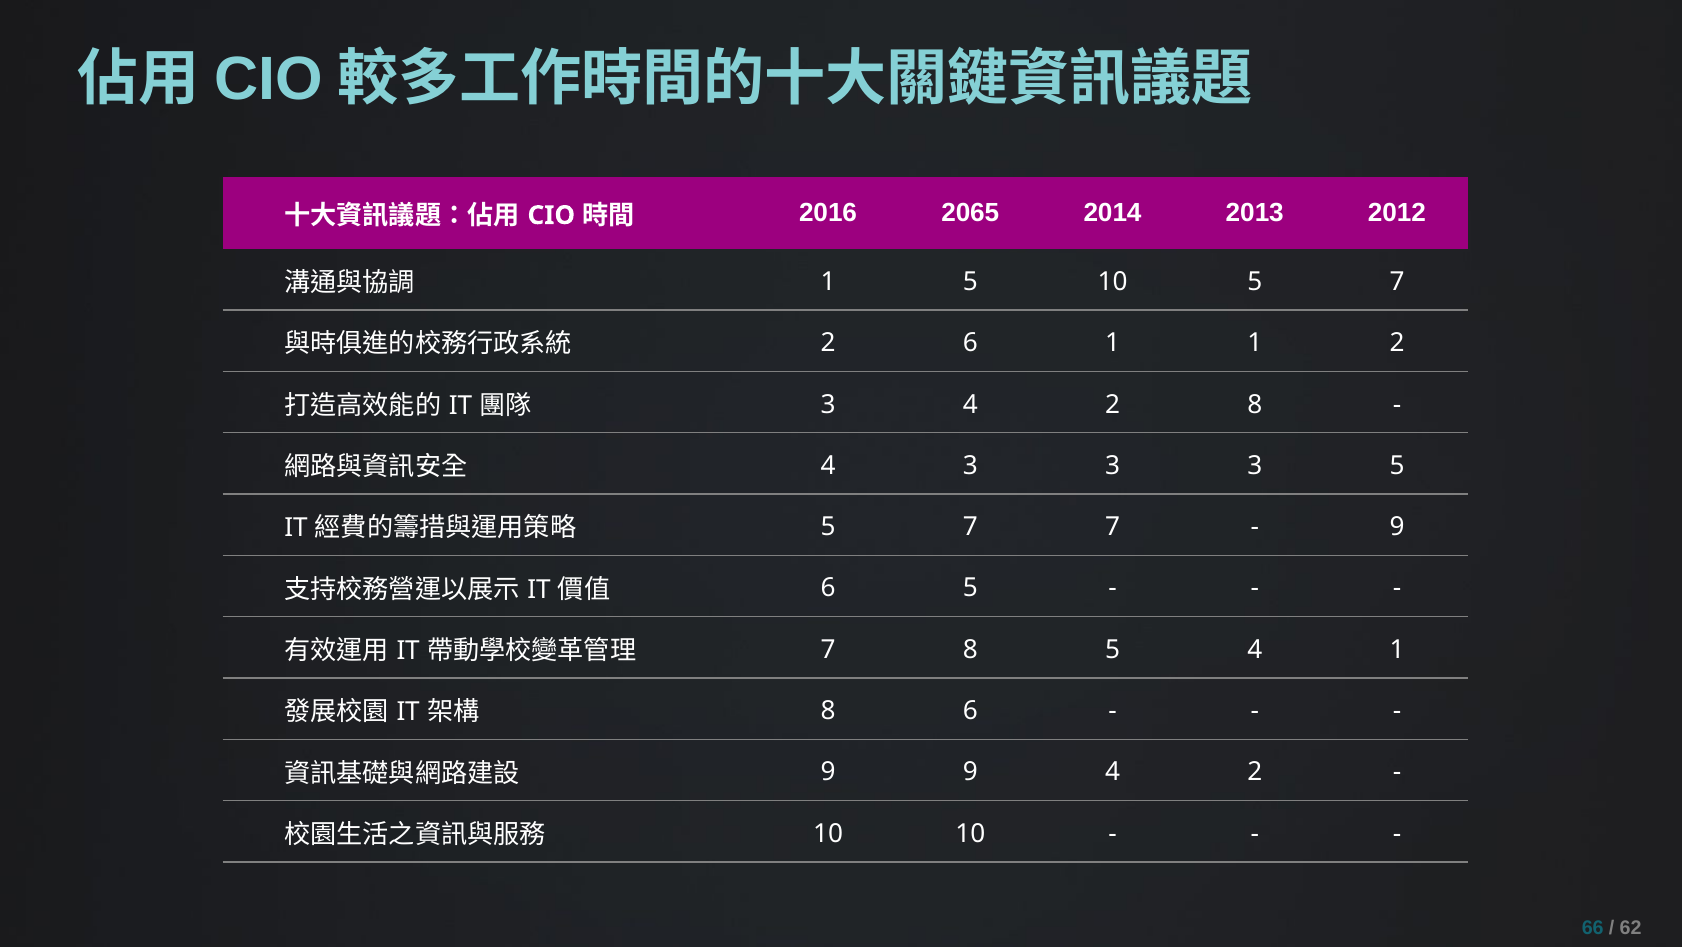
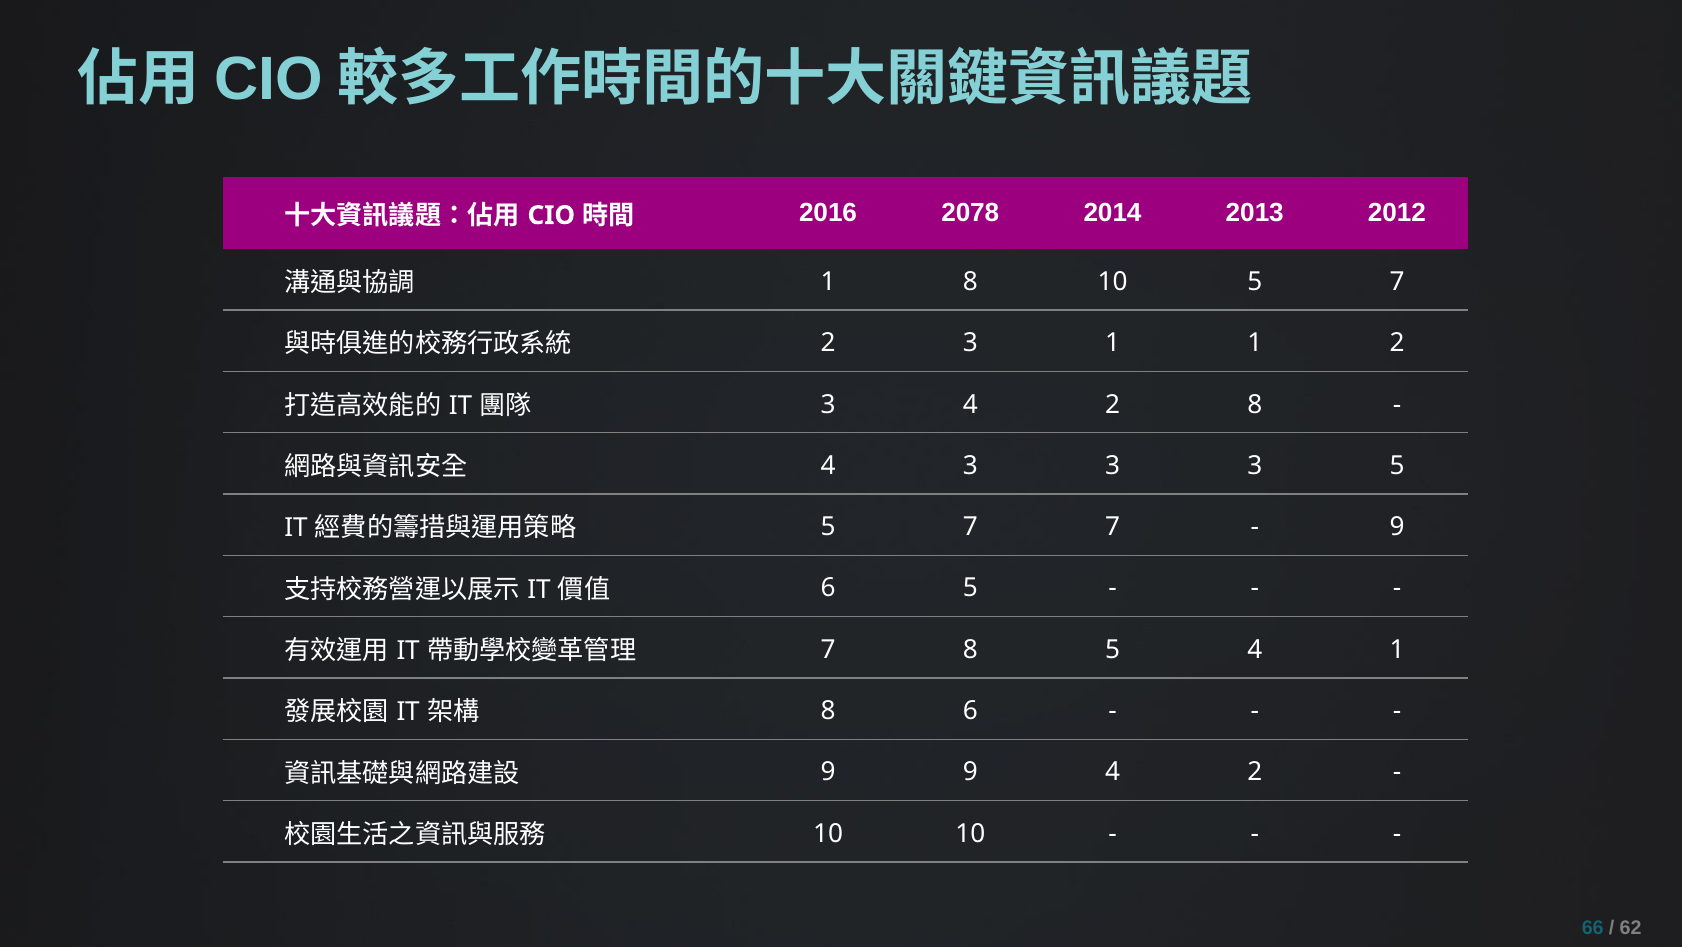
2065: 2065 -> 2078
1 5: 5 -> 8
2 6: 6 -> 3
